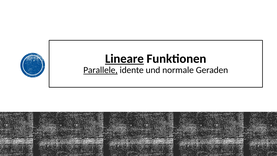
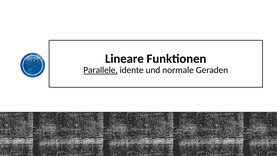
Lineare underline: present -> none
